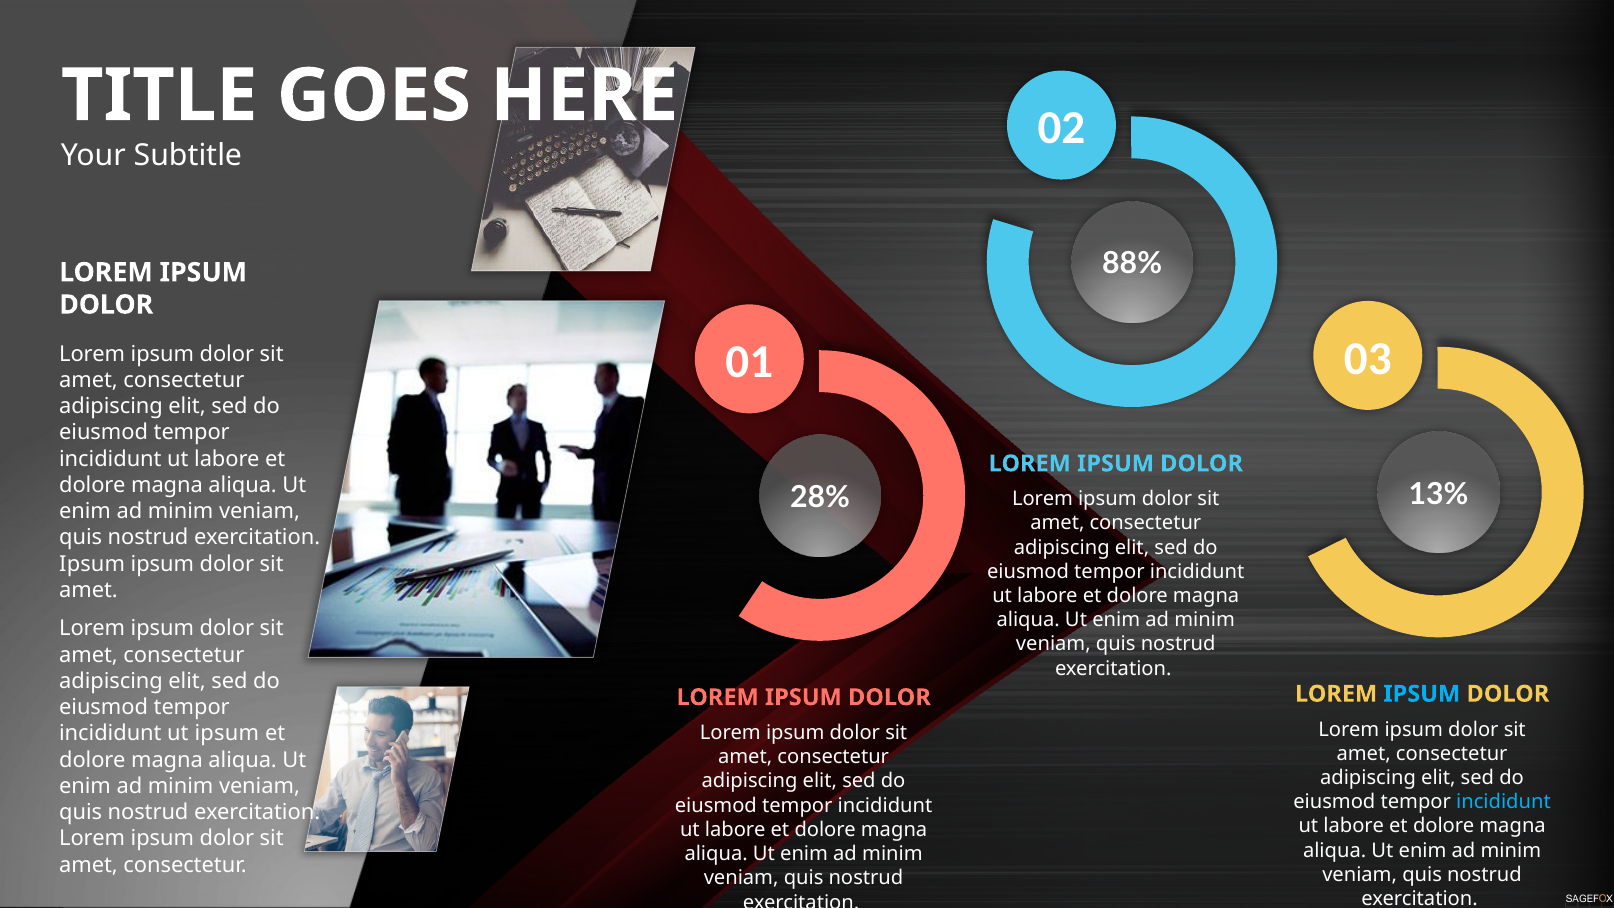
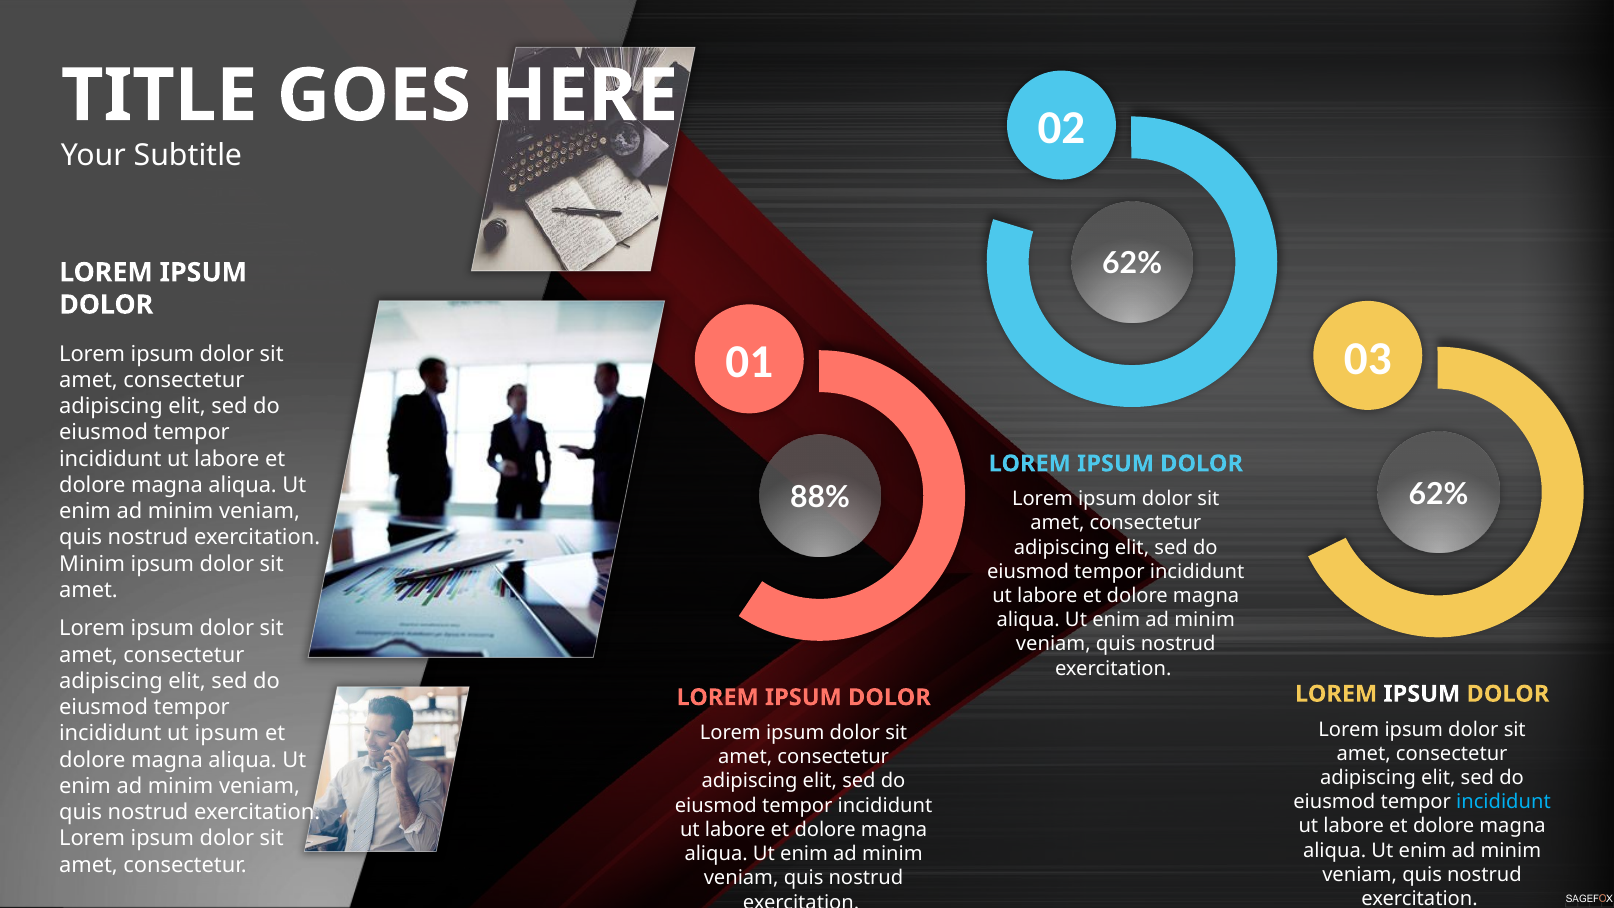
88% at (1132, 264): 88% -> 62%
13% at (1438, 494): 13% -> 62%
28%: 28% -> 88%
Ipsum at (92, 564): Ipsum -> Minim
IPSUM at (1422, 694) colour: light blue -> white
